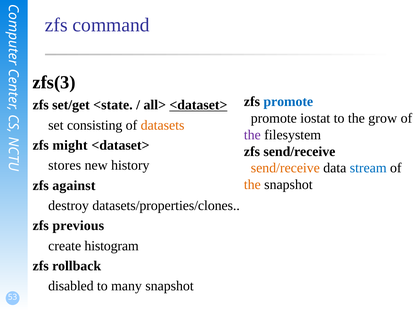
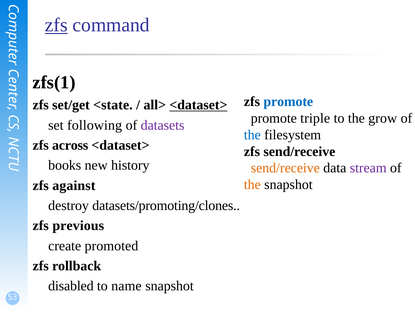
zfs at (56, 25) underline: none -> present
zfs(3: zfs(3 -> zfs(1
iostat: iostat -> triple
consisting: consisting -> following
datasets colour: orange -> purple
the at (252, 134) colour: purple -> blue
might: might -> across
stores: stores -> books
stream colour: blue -> purple
datasets/properties/clones: datasets/properties/clones -> datasets/promoting/clones
histogram: histogram -> promoted
many: many -> name
